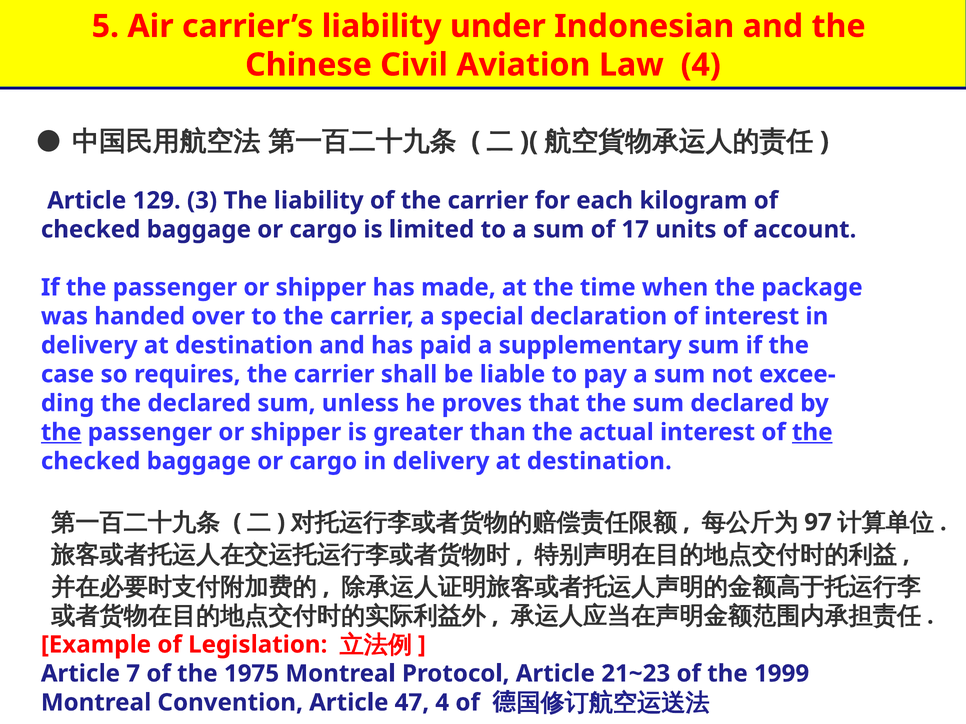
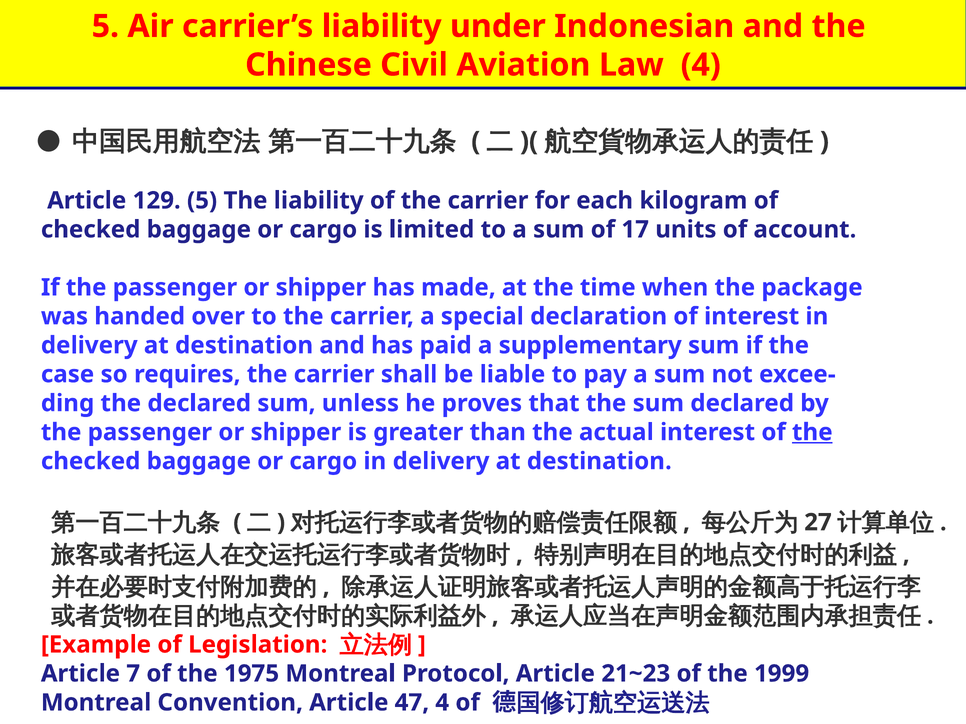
129 3: 3 -> 5
the at (61, 433) underline: present -> none
97: 97 -> 27
